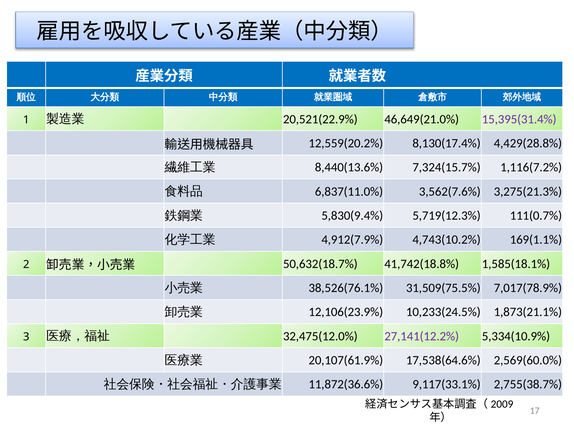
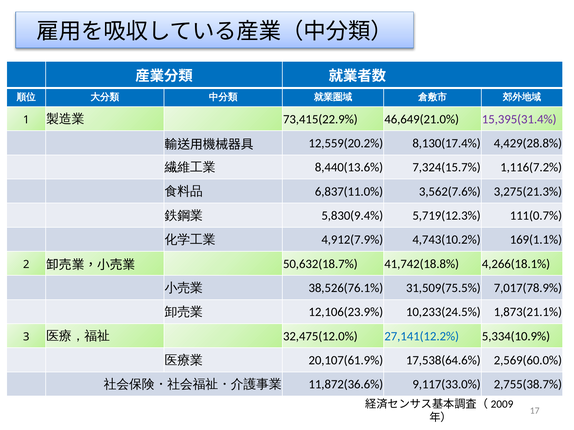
20,521(22.9%: 20,521(22.9% -> 73,415(22.9%
1,585(18.1%: 1,585(18.1% -> 4,266(18.1%
27,141(12.2% colour: purple -> blue
9,117(33.1%: 9,117(33.1% -> 9,117(33.0%
